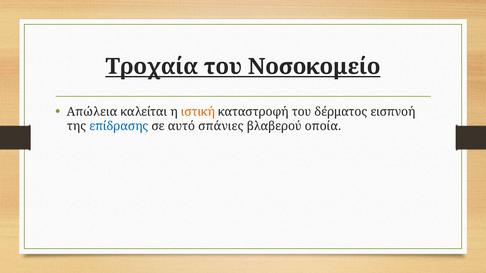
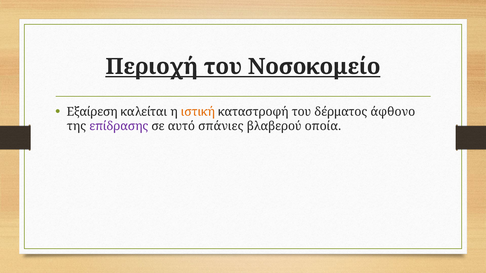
Τροχαία: Τροχαία -> Περιοχή
Απώλεια: Απώλεια -> Εξαίρεση
εισπνοή: εισπνοή -> άφθονο
επίδρασης colour: blue -> purple
